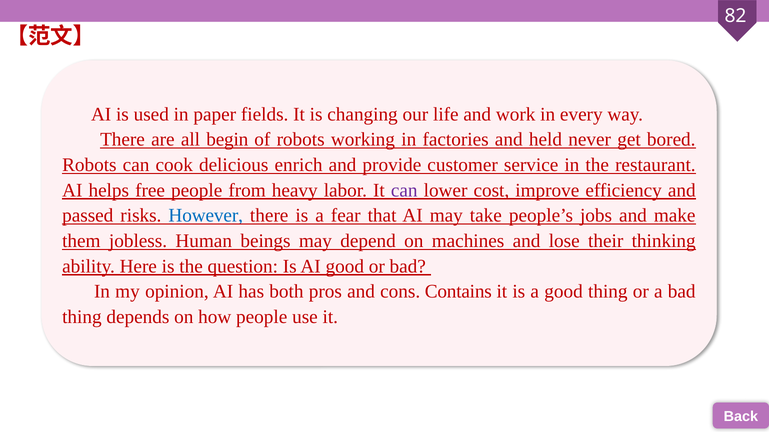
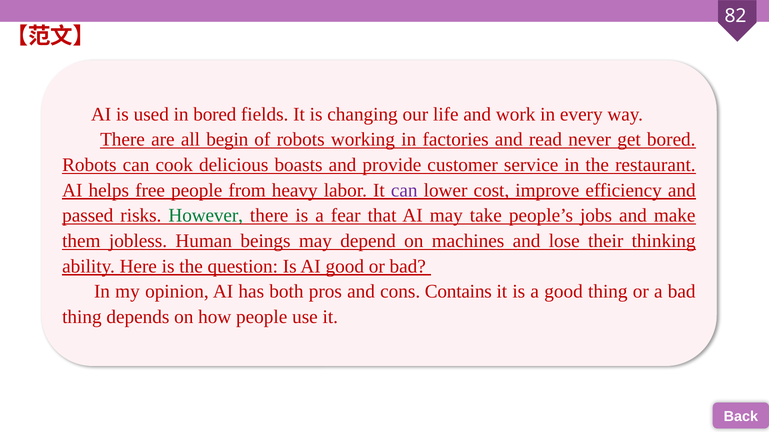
in paper: paper -> bored
held: held -> read
enrich: enrich -> boasts
However colour: blue -> green
